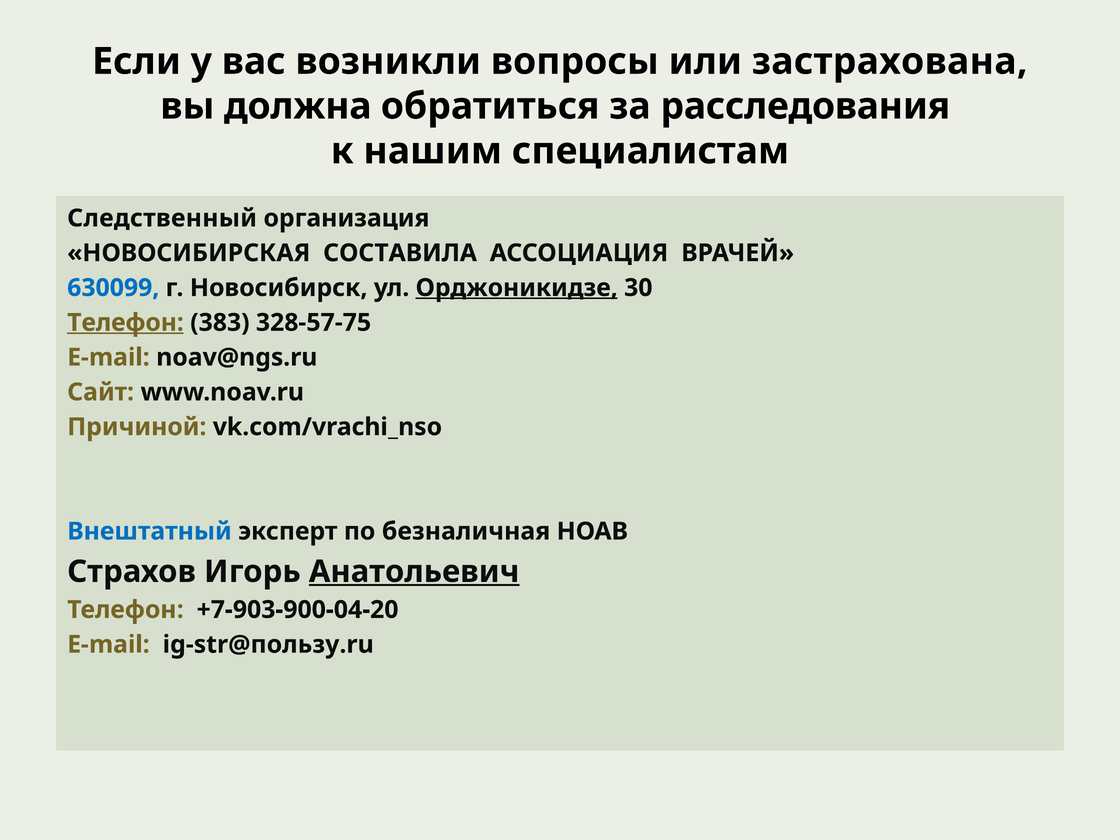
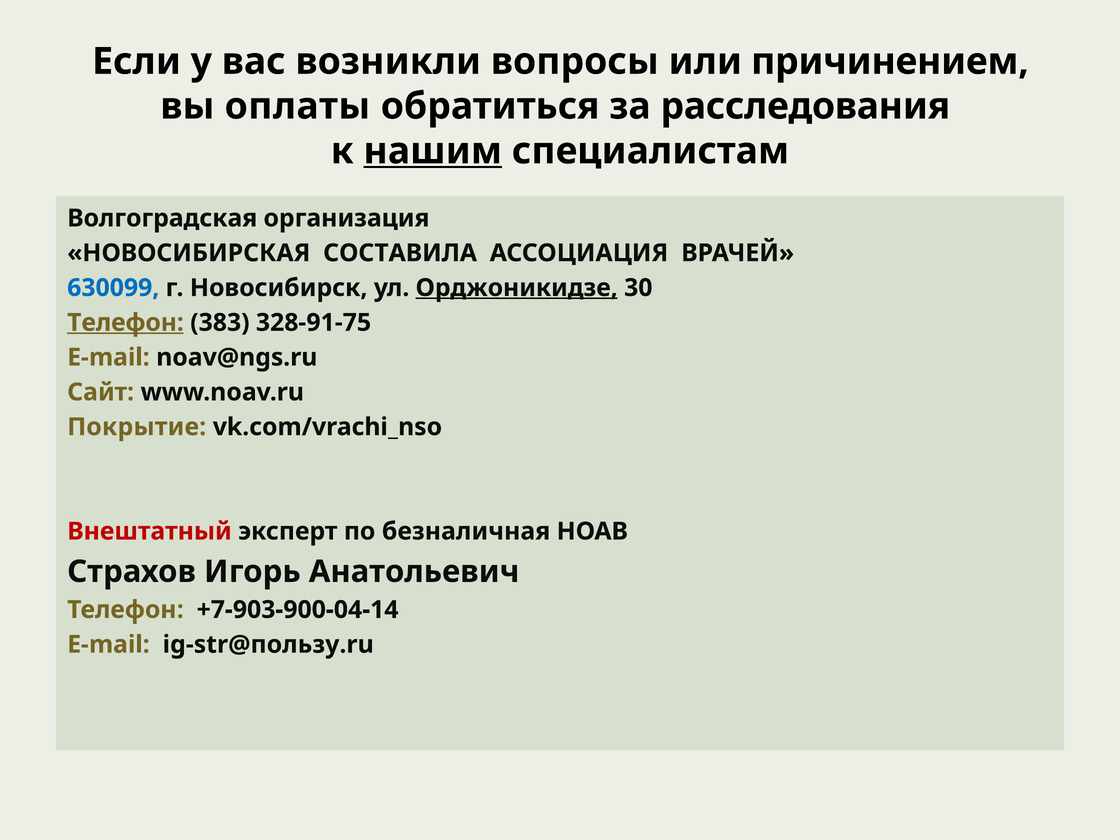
застрахована: застрахована -> причинением
должна: должна -> оплаты
нашим underline: none -> present
Следственный: Следственный -> Волгоградская
328-57-75: 328-57-75 -> 328-91-75
Причиной: Причиной -> Покрытие
Внештатный colour: blue -> red
Анатольевич underline: present -> none
+7-903-900-04-20: +7-903-900-04-20 -> +7-903-900-04-14
